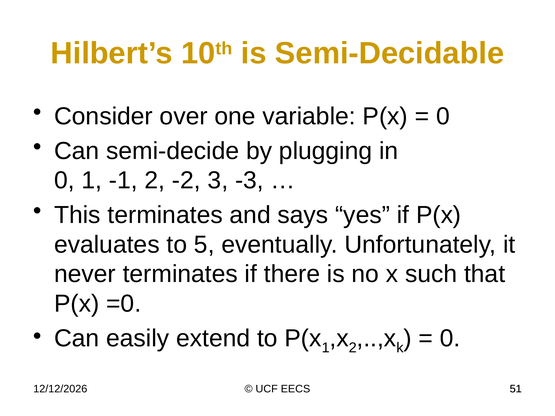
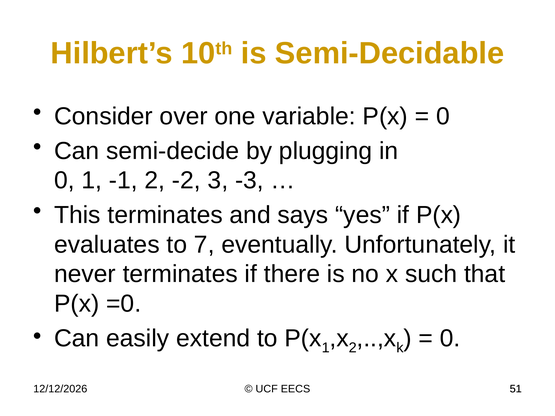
5: 5 -> 7
